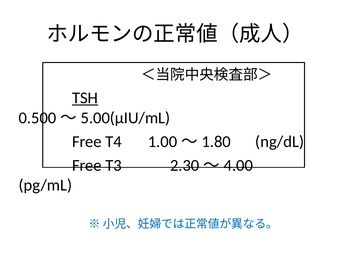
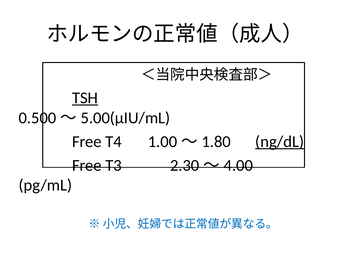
ng/dL underline: none -> present
